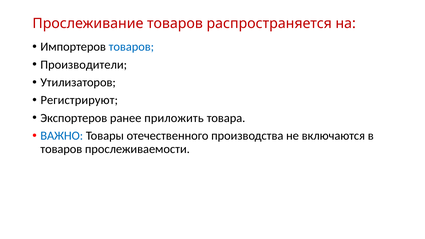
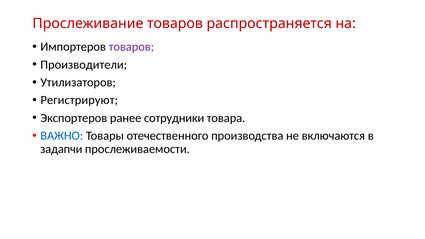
товаров at (131, 47) colour: blue -> purple
приложить: приложить -> сотрудники
товаров at (61, 149): товаров -> задапчи
